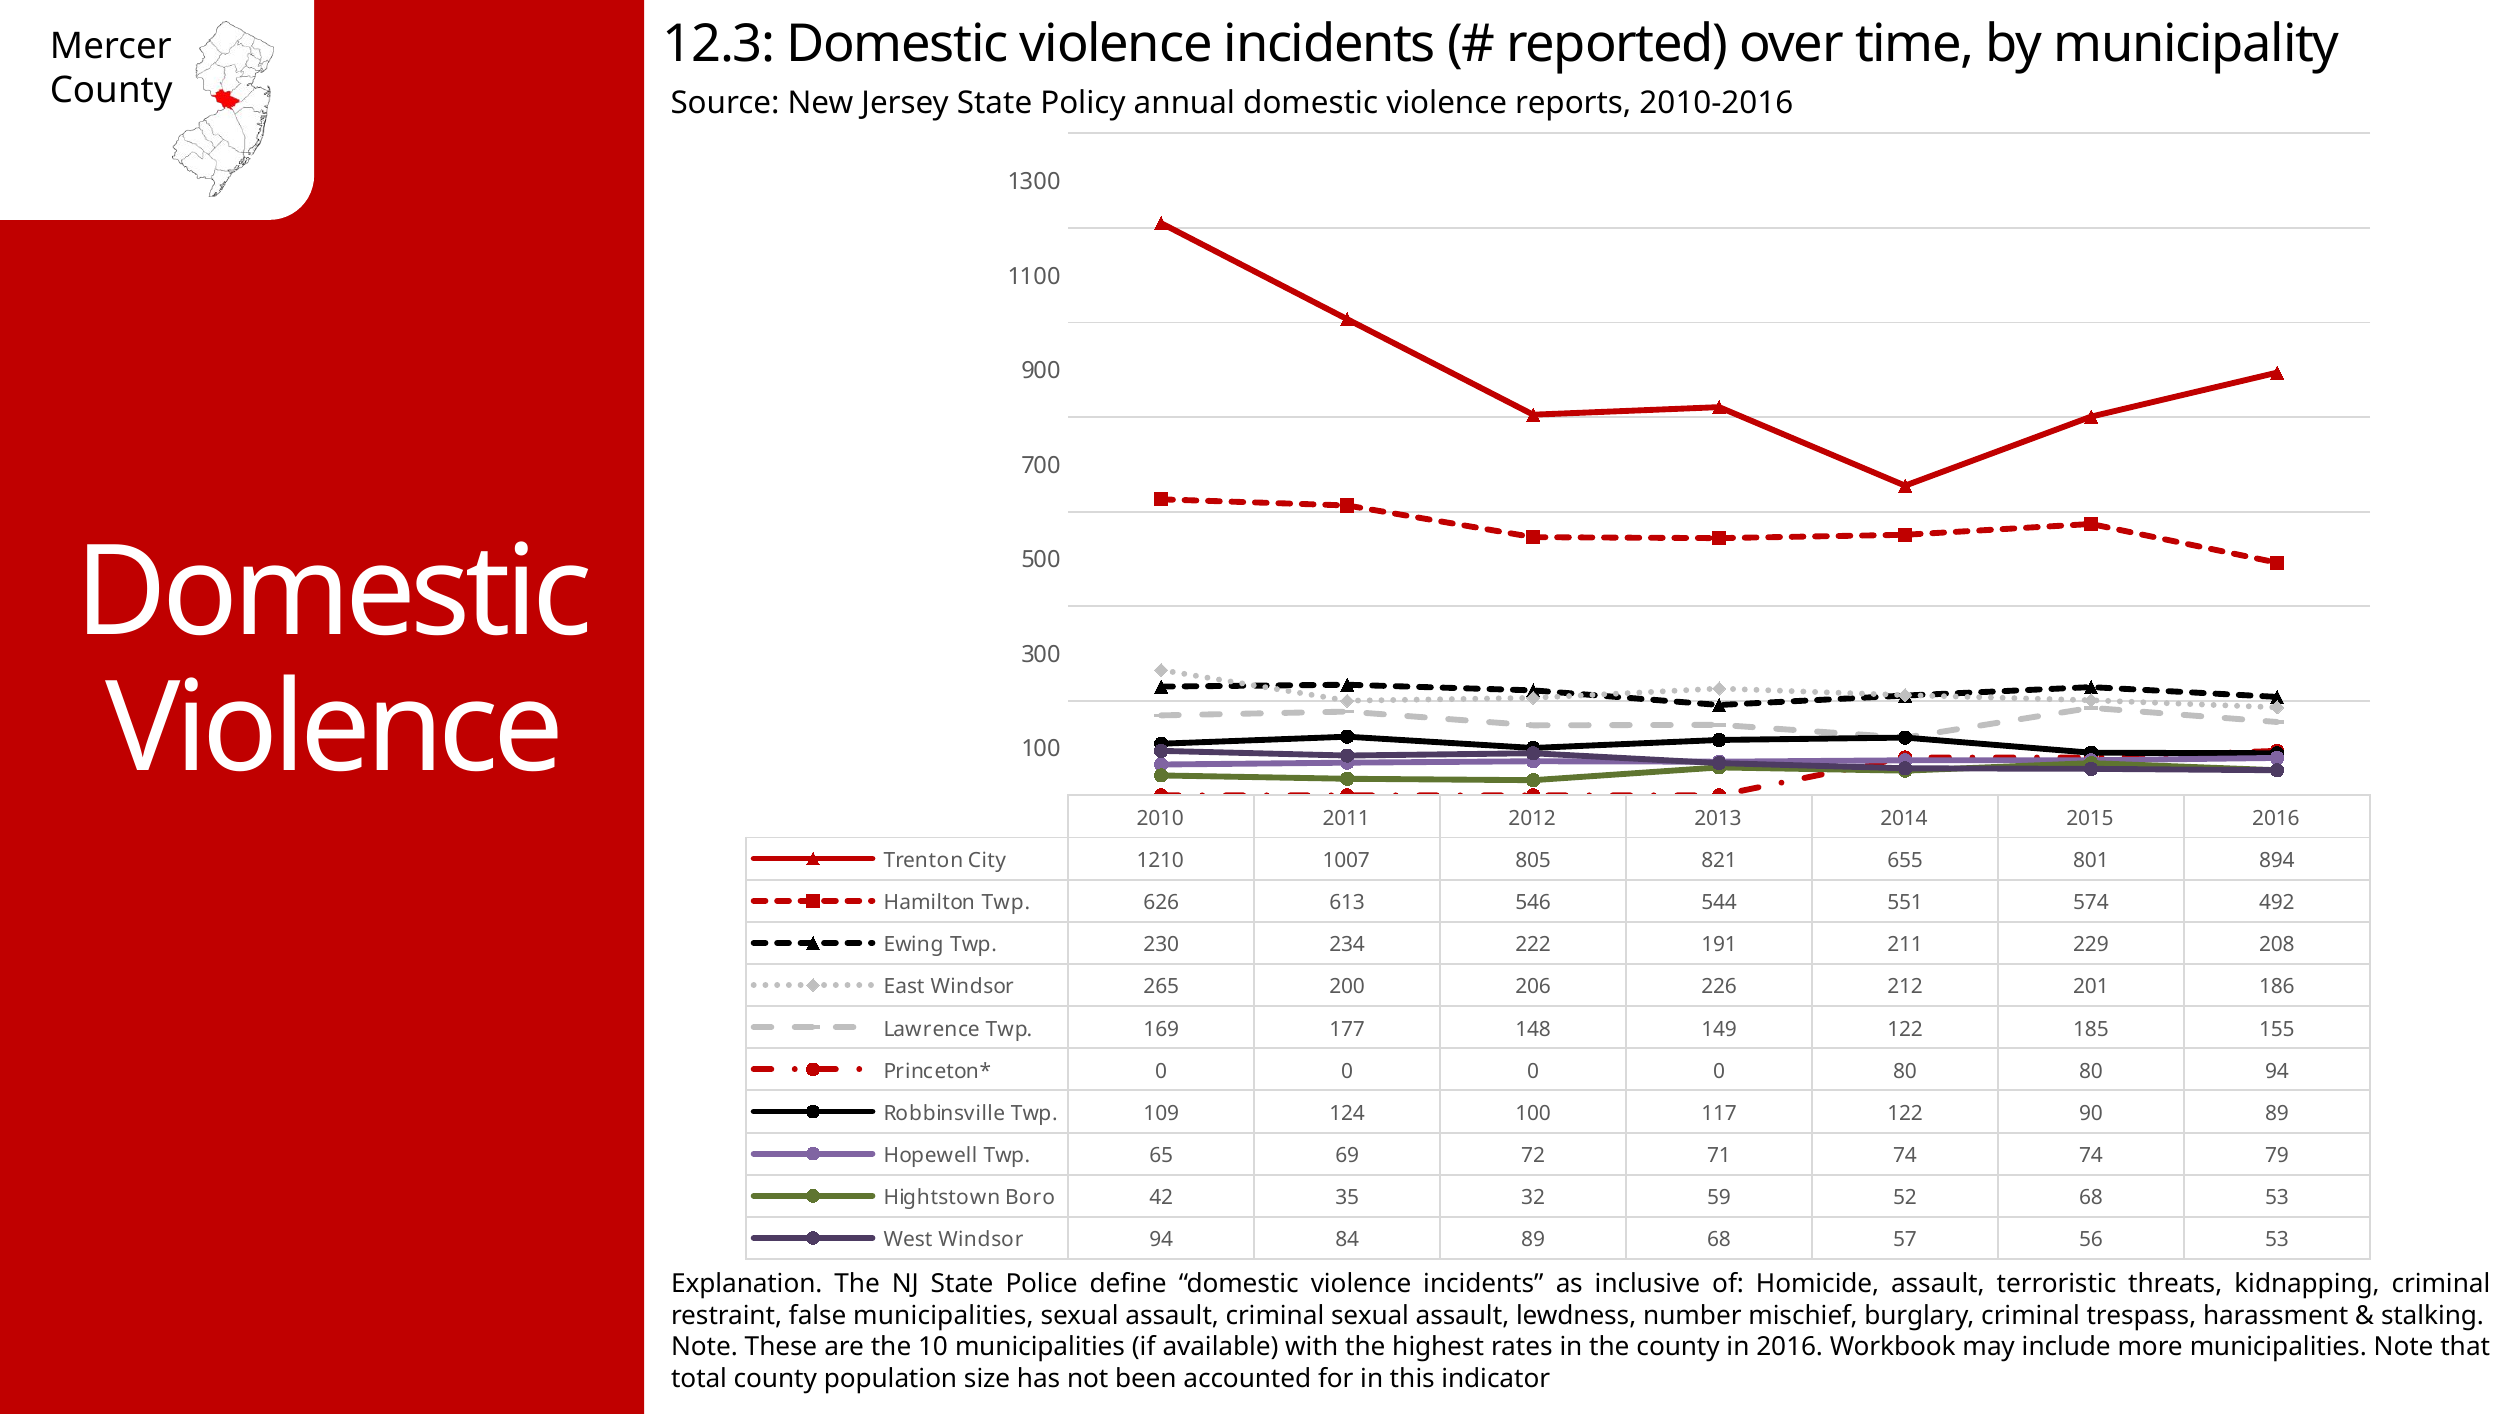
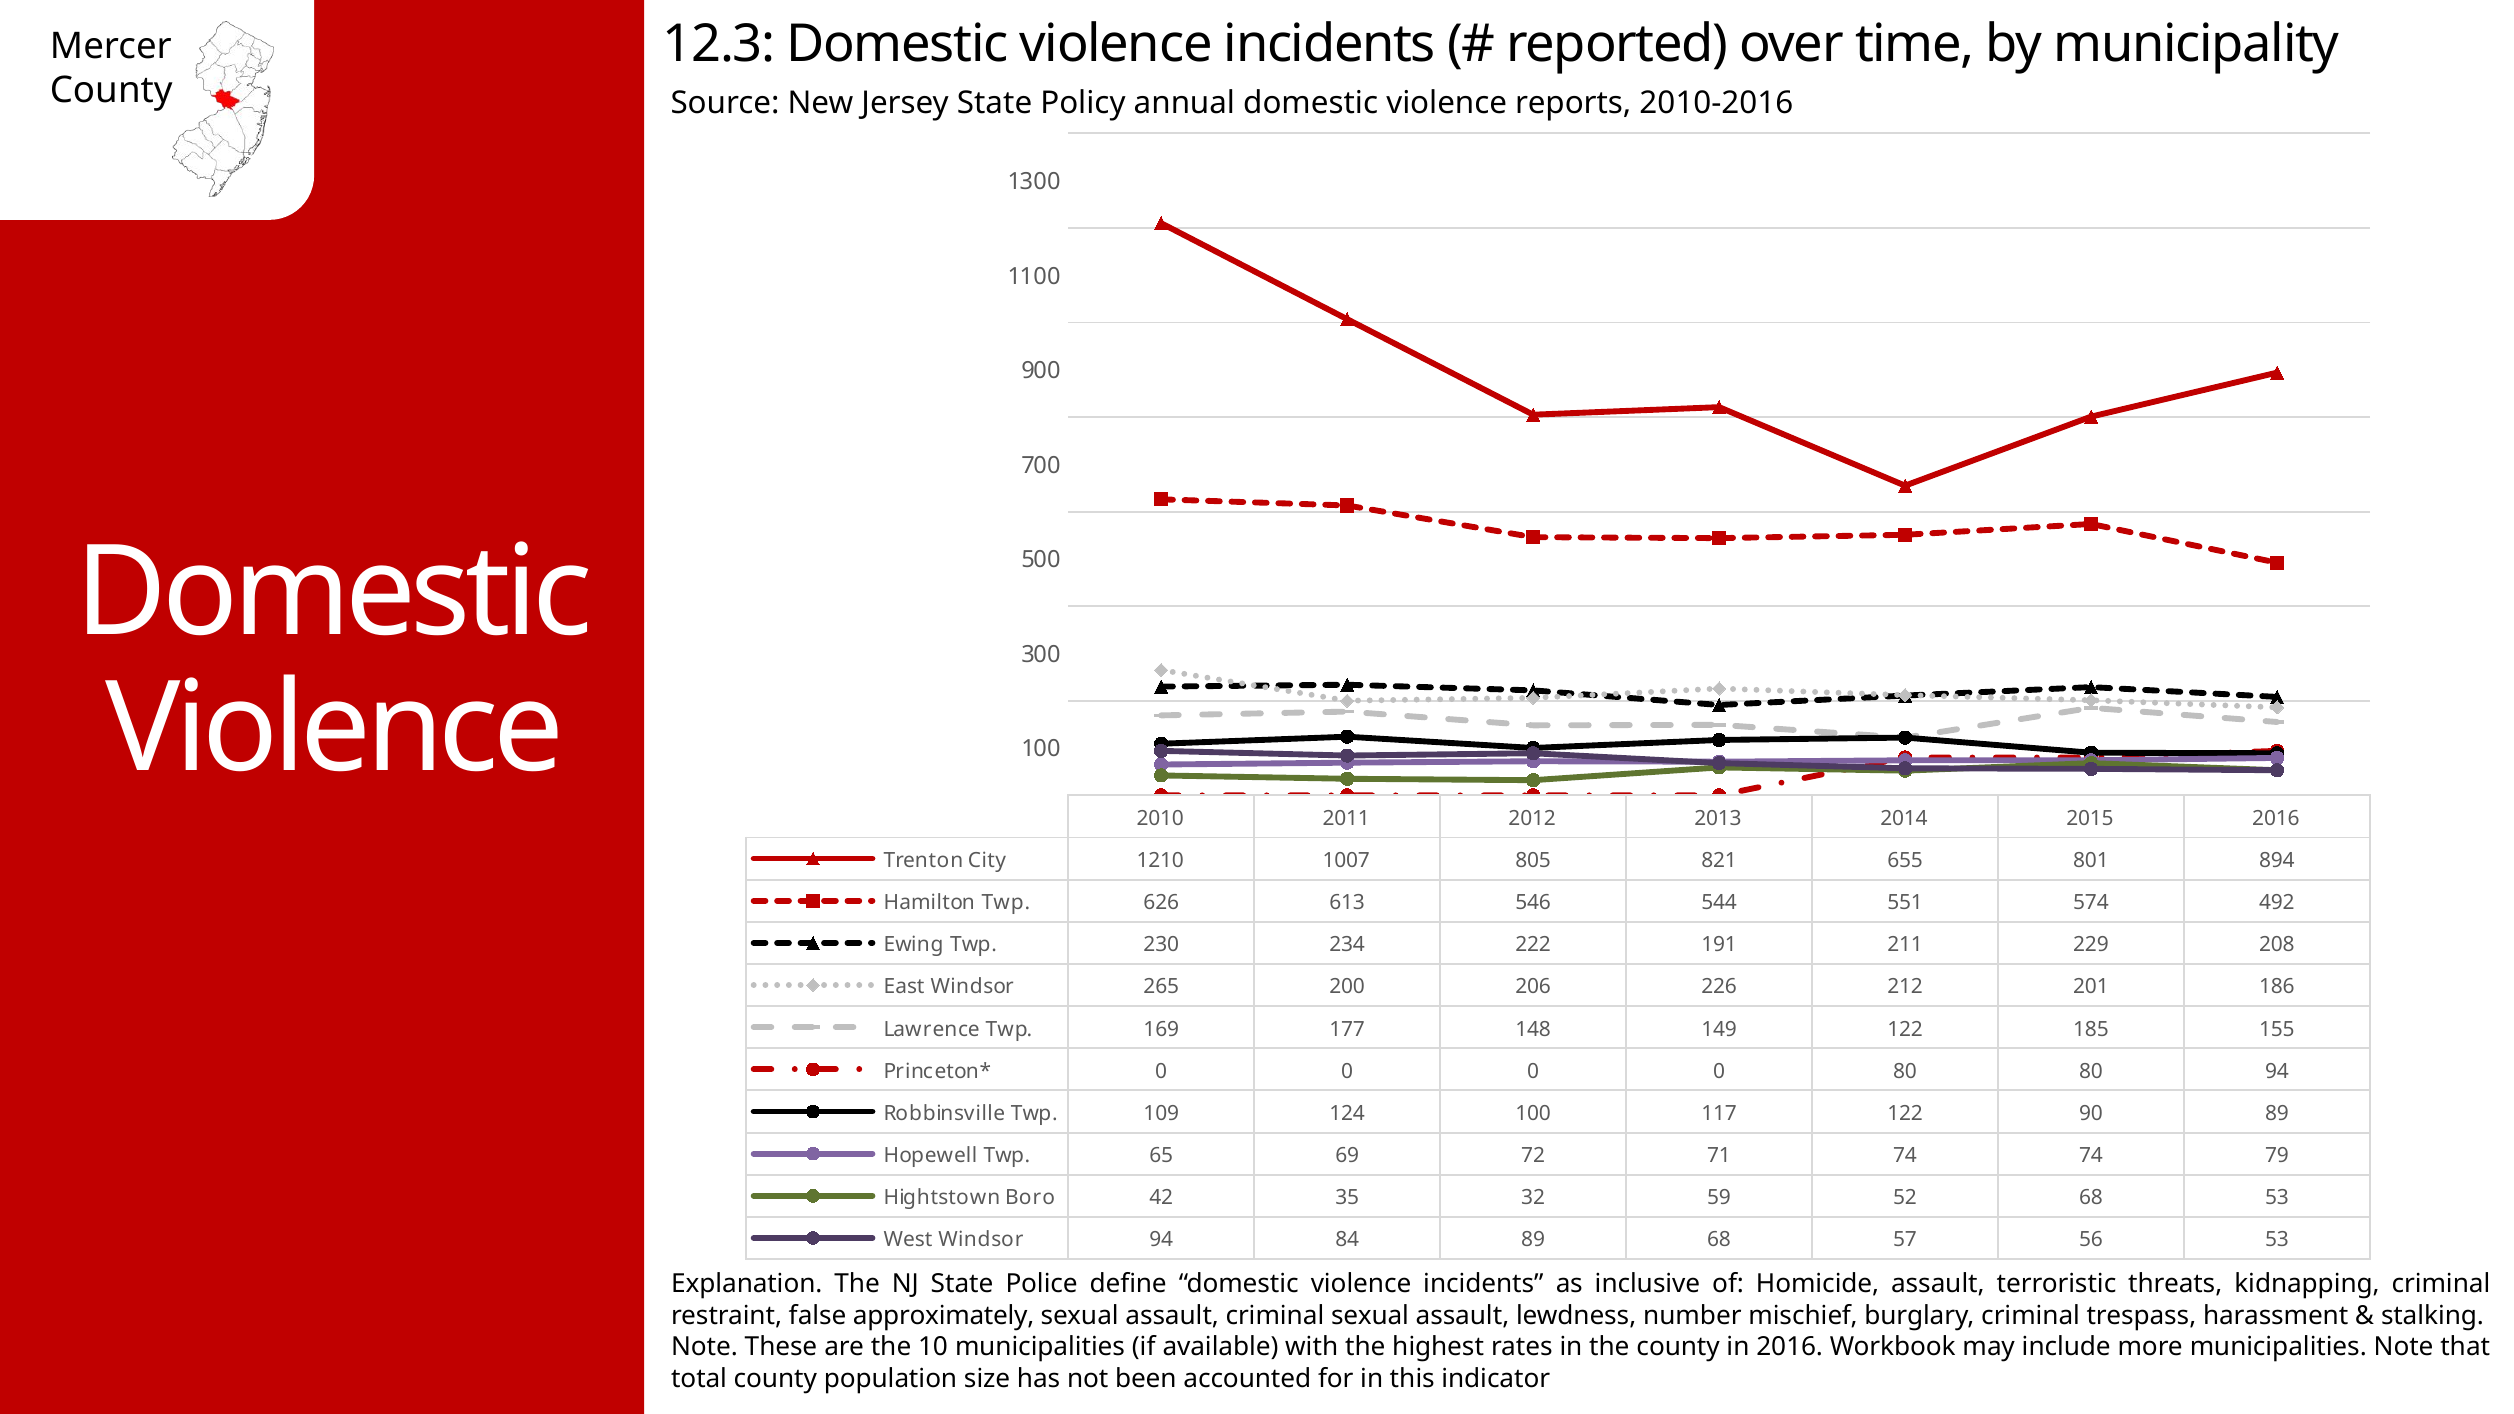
false municipalities: municipalities -> approximately
